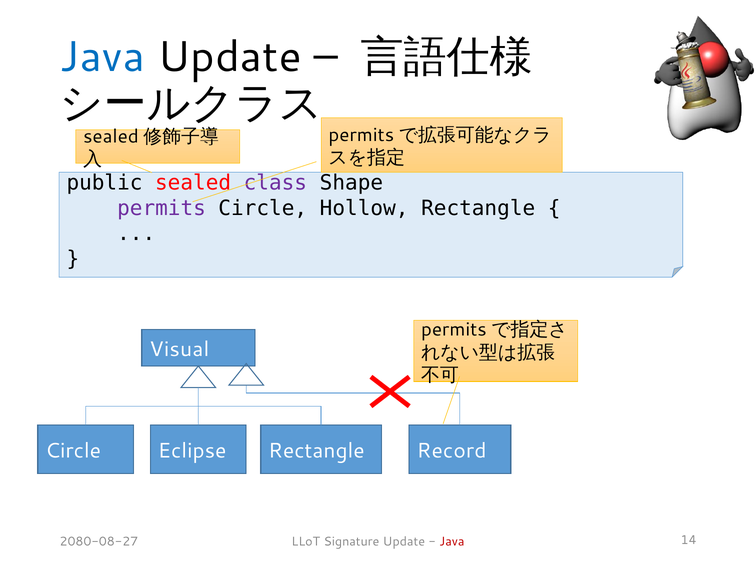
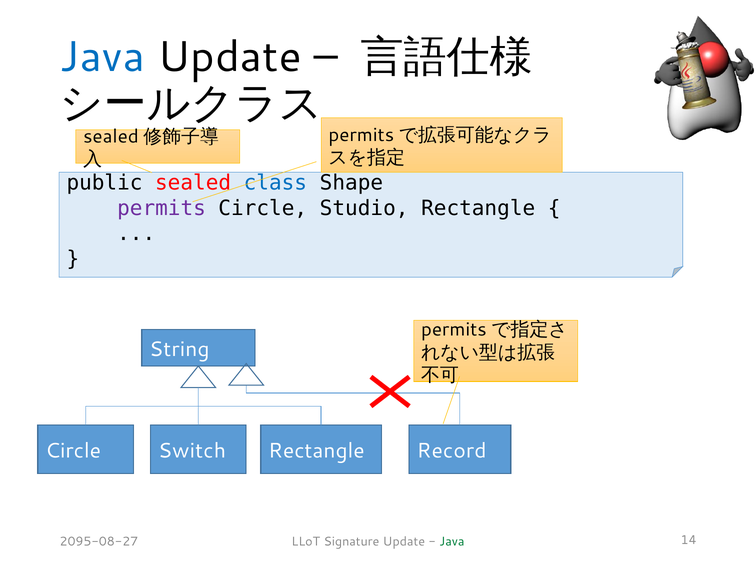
class colour: purple -> blue
Hollow: Hollow -> Studio
Visual: Visual -> String
Eclipse: Eclipse -> Switch
2080-08-27: 2080-08-27 -> 2095-08-27
Java at (452, 541) colour: red -> green
